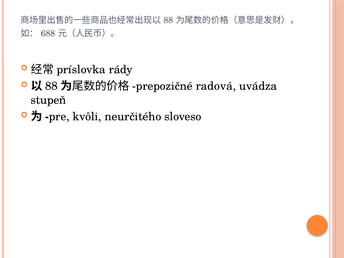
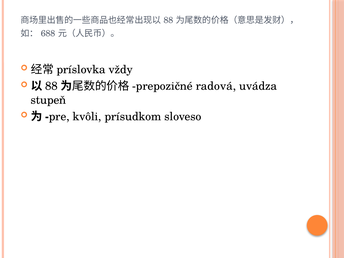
rády: rády -> vždy
neurčitého: neurčitého -> prísudkom
